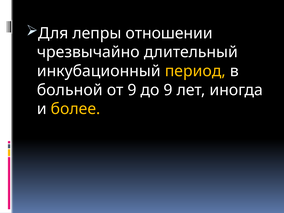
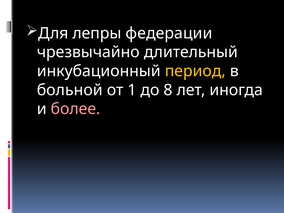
отношении: отношении -> федерации
от 9: 9 -> 1
до 9: 9 -> 8
более colour: yellow -> pink
